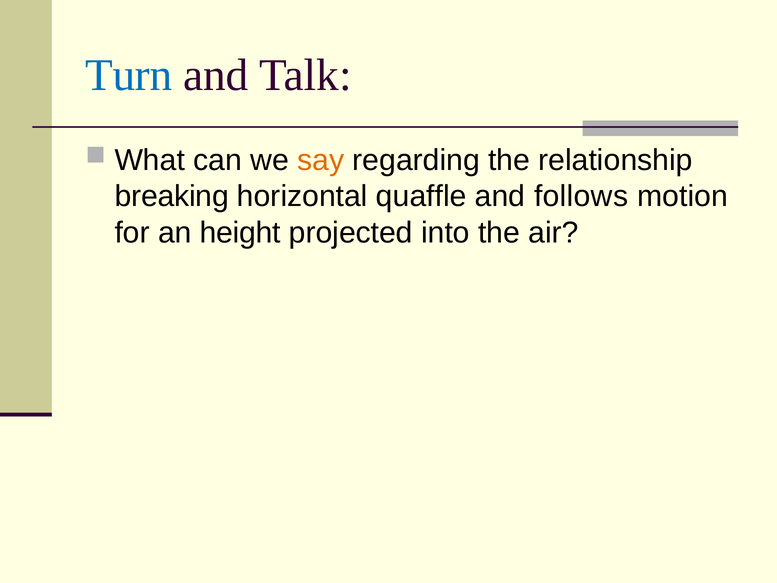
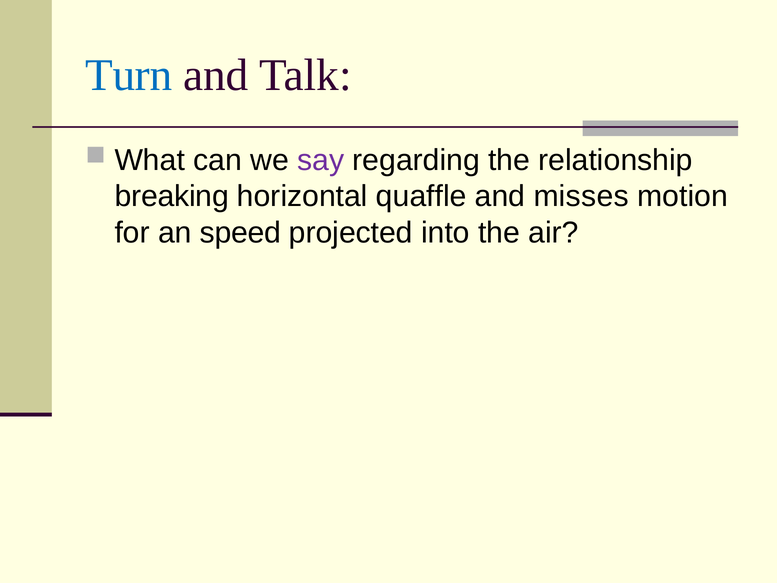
say colour: orange -> purple
follows: follows -> misses
height: height -> speed
